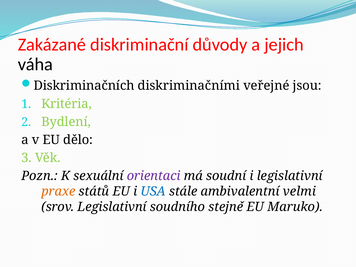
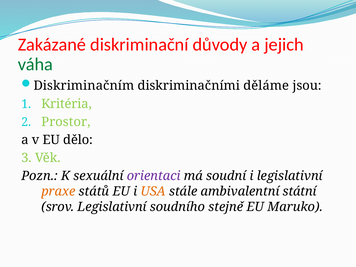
váha colour: black -> green
Diskriminačních: Diskriminačních -> Diskriminačním
veřejné: veřejné -> děláme
Bydlení: Bydlení -> Prostor
USA colour: blue -> orange
velmi: velmi -> státní
